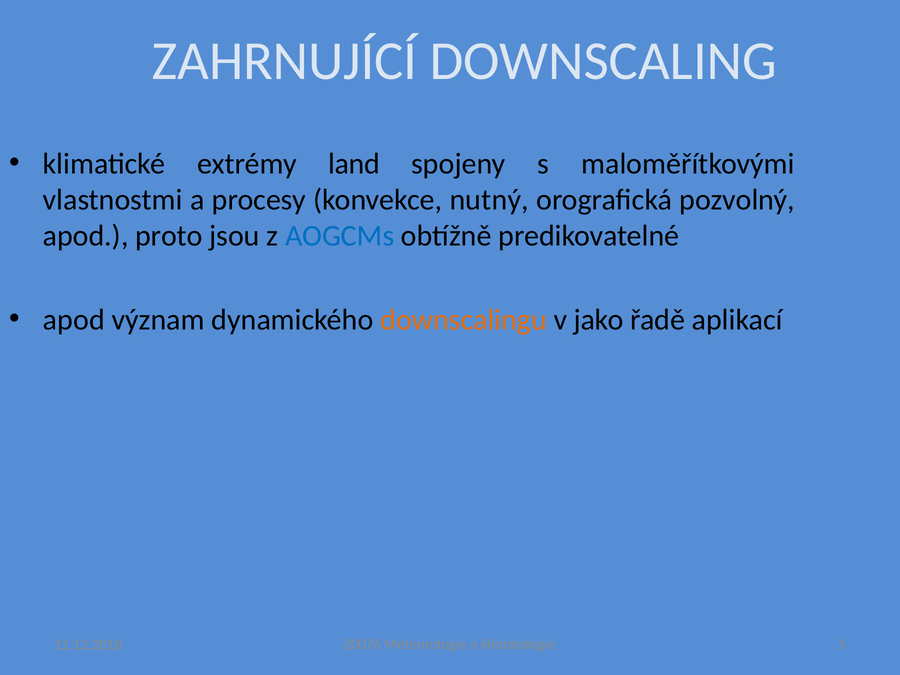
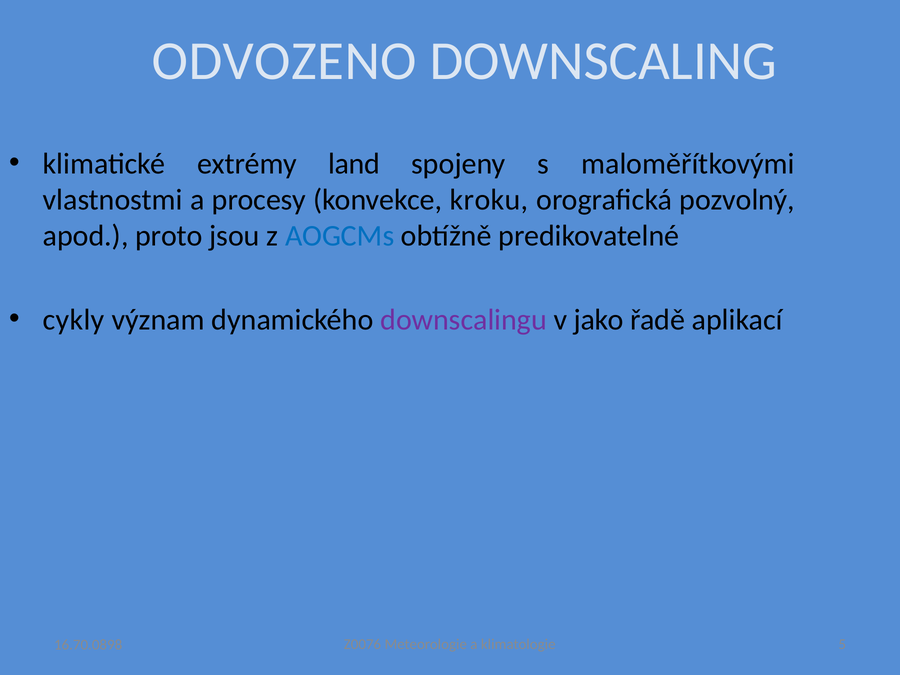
ZAHRNUJÍCÍ: ZAHRNUJÍCÍ -> ODVOZENO
nutný: nutný -> kroku
apod at (74, 320): apod -> cykly
downscalingu colour: orange -> purple
12.12.2018: 12.12.2018 -> 16.70.0898
